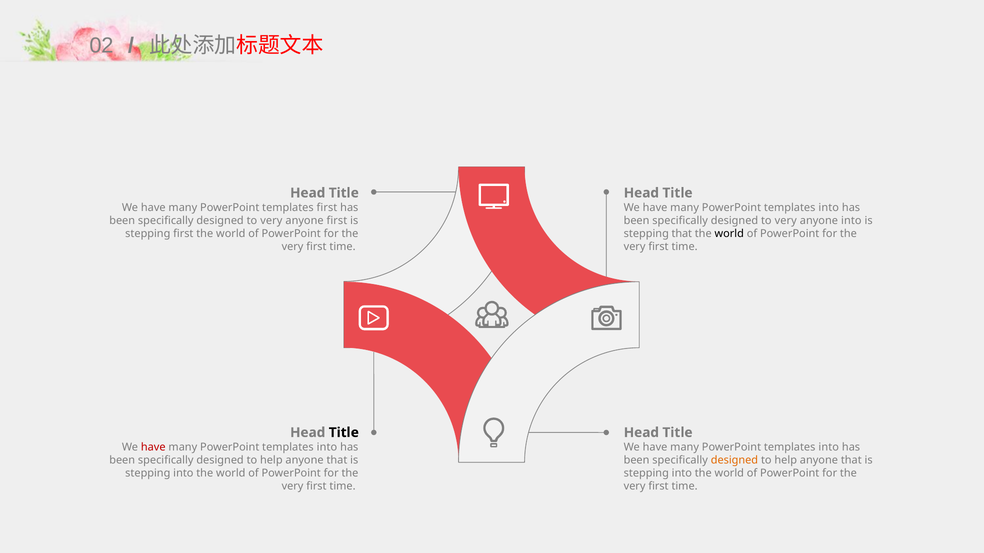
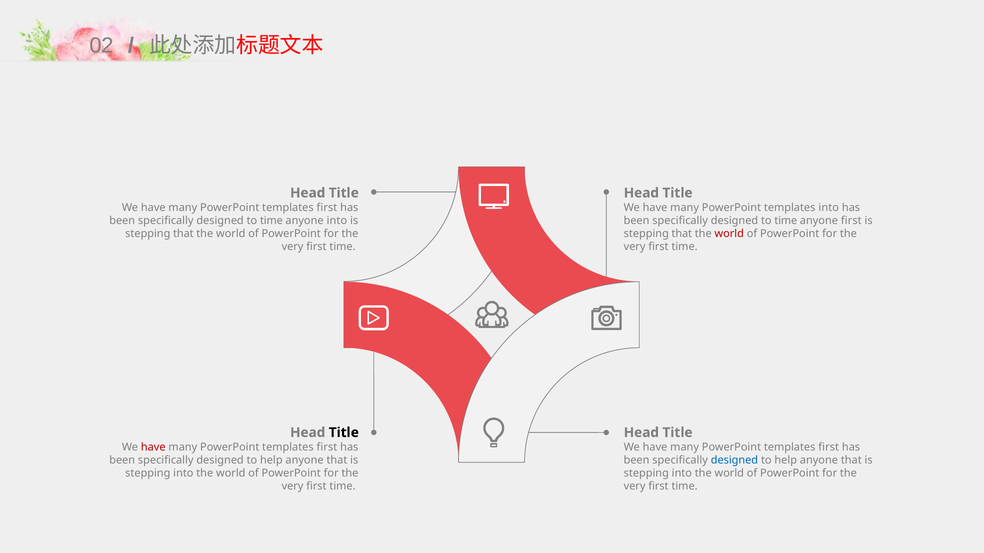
very at (271, 221): very -> time
anyone first: first -> into
very at (786, 221): very -> time
anyone into: into -> first
first at (183, 234): first -> that
world at (729, 234) colour: black -> red
into at (327, 447): into -> first
into at (829, 447): into -> first
designed at (734, 461) colour: orange -> blue
